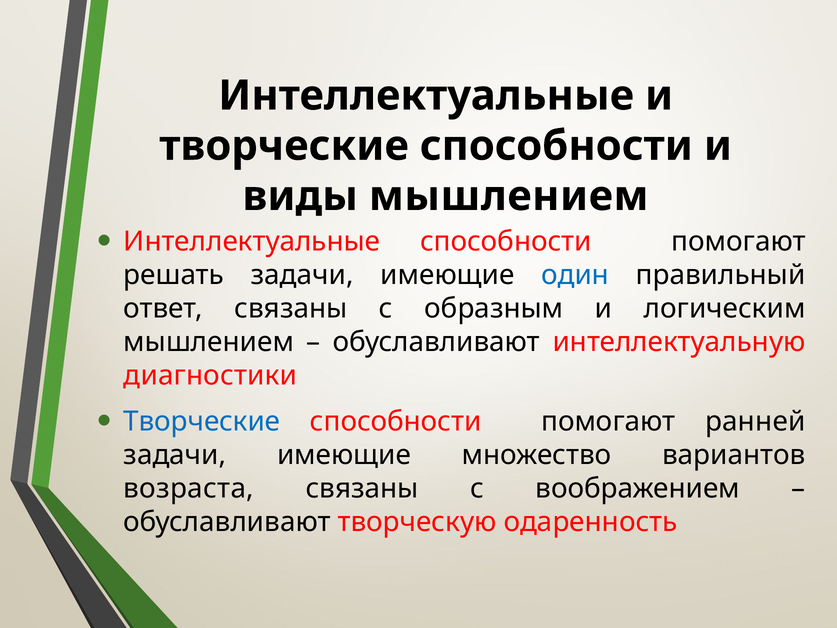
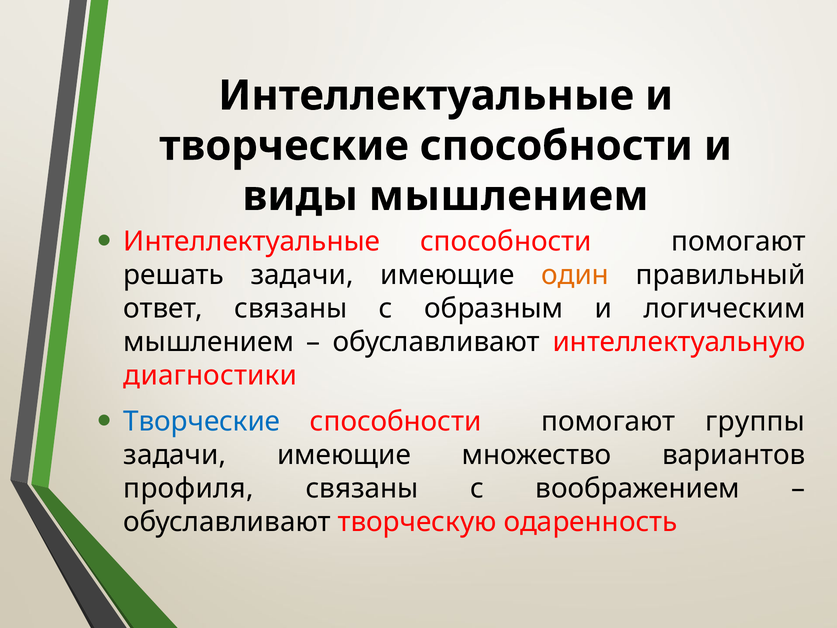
один colour: blue -> orange
ранней: ранней -> группы
возраста: возраста -> профиля
